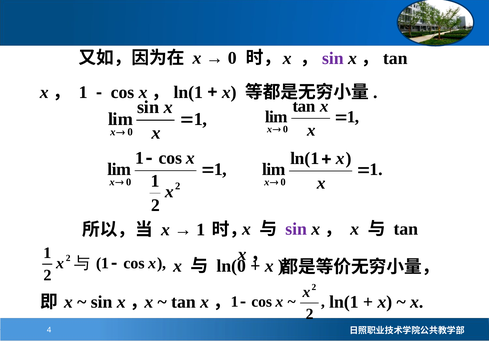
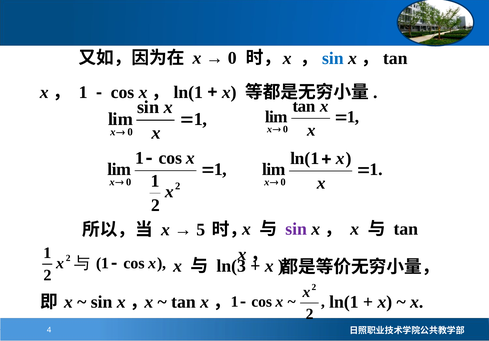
sin at (333, 58) colour: purple -> blue
1 at (201, 230): 1 -> 5
ln(0: ln(0 -> ln(3
